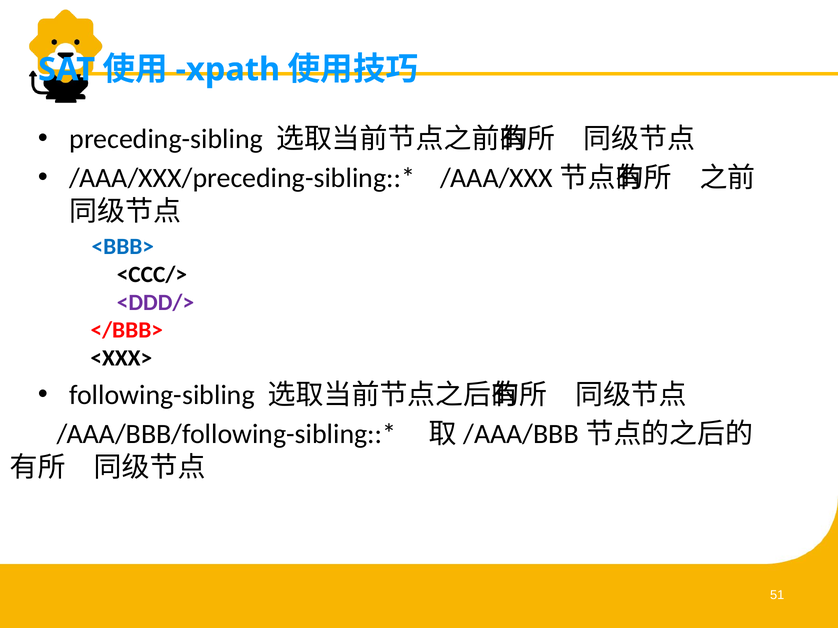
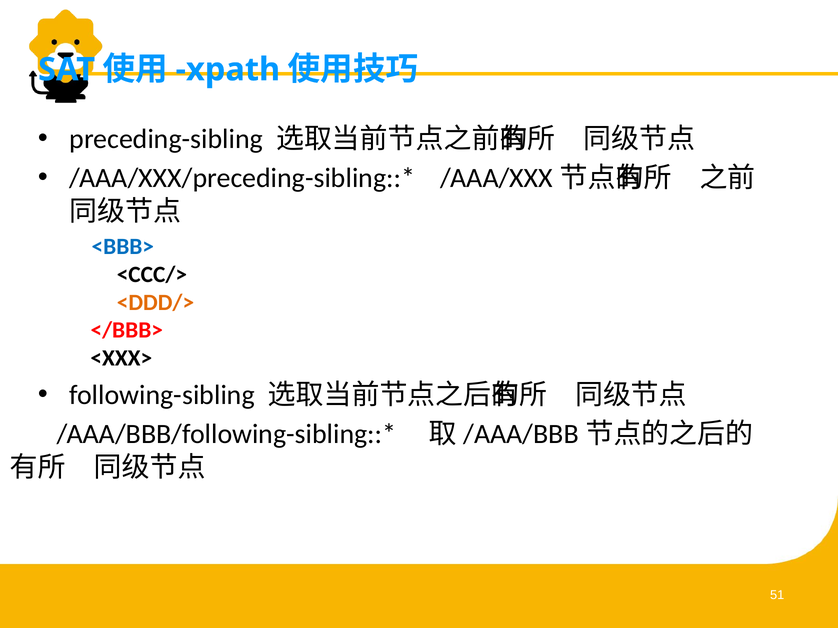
<DDD/> colour: purple -> orange
